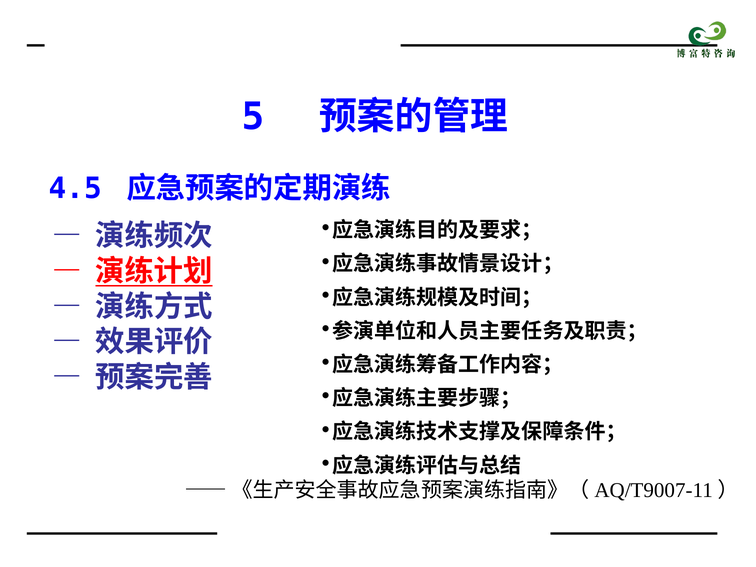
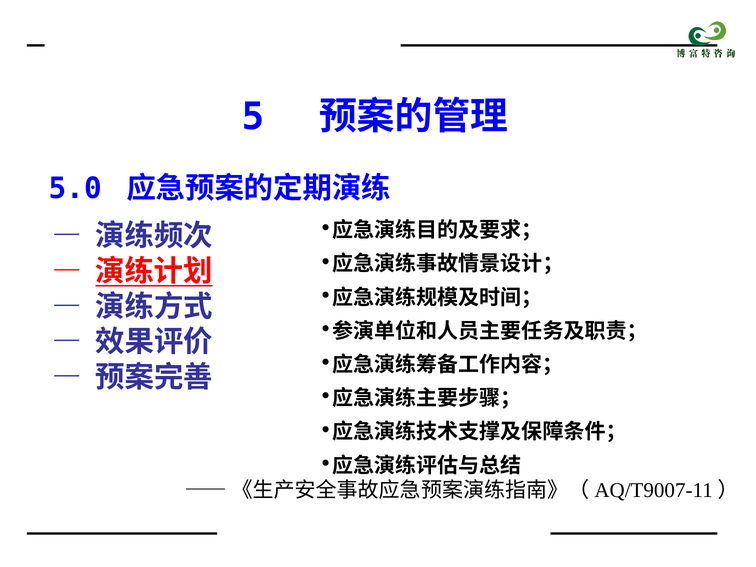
4.5: 4.5 -> 5.0
